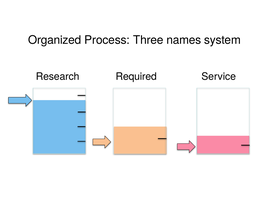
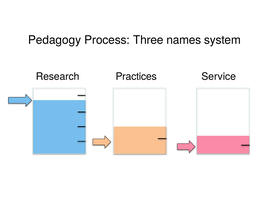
Organized: Organized -> Pedagogy
Required: Required -> Practices
